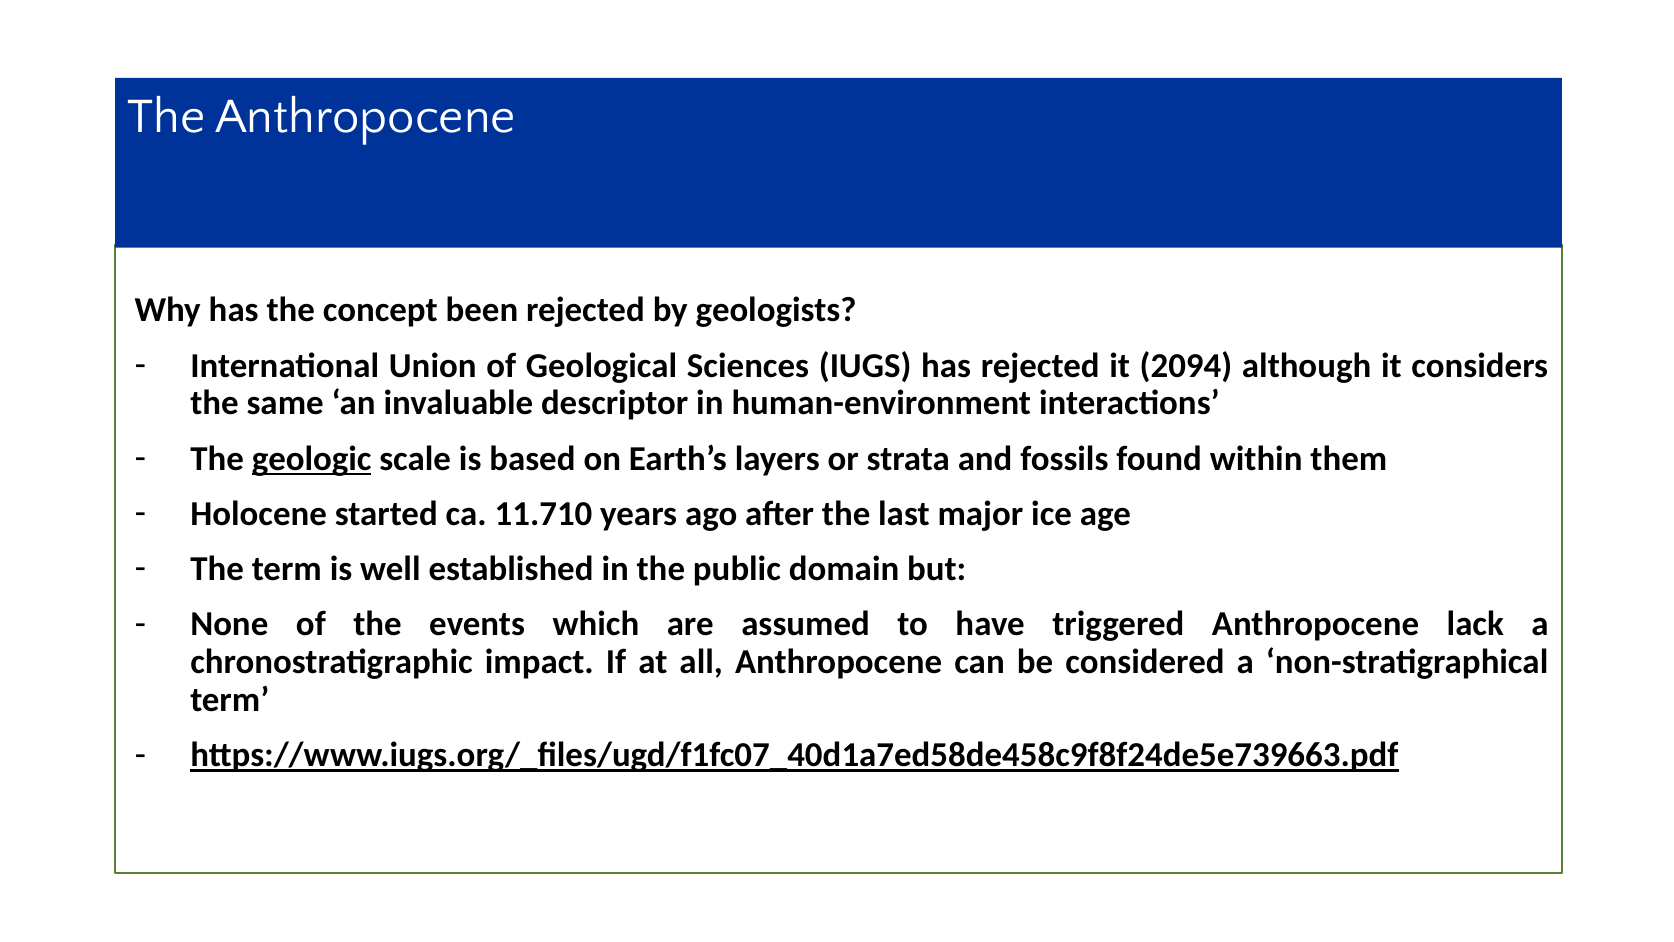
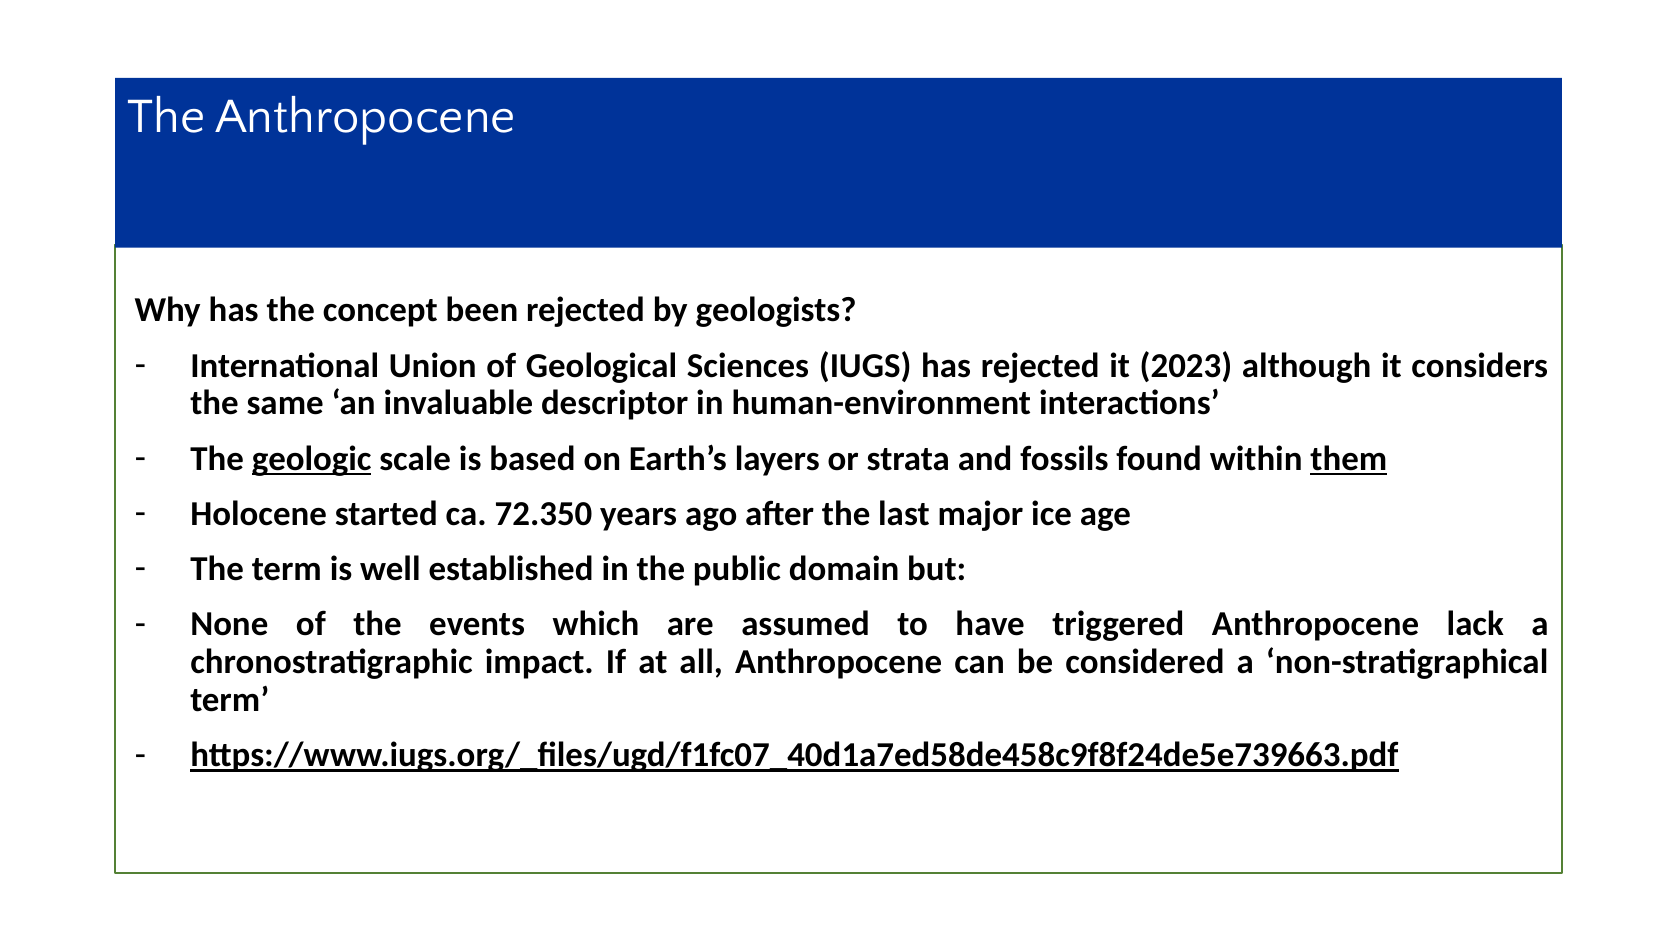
2094: 2094 -> 2023
them underline: none -> present
11.710: 11.710 -> 72.350
